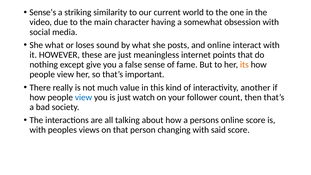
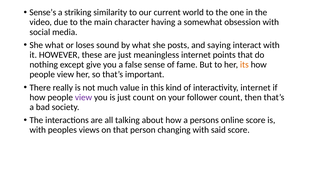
and online: online -> saying
interactivity another: another -> internet
view at (83, 97) colour: blue -> purple
just watch: watch -> count
